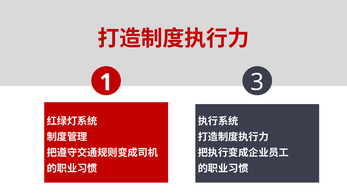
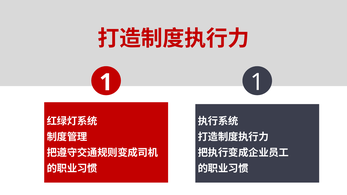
1 3: 3 -> 1
